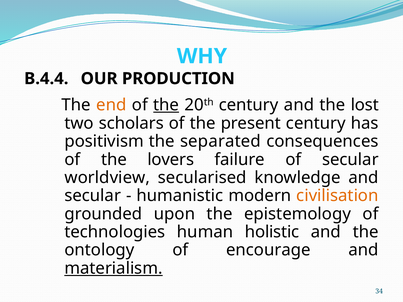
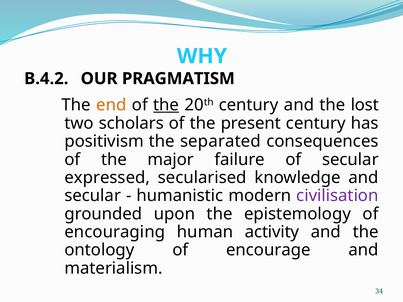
B.4.4: B.4.4 -> B.4.2
PRODUCTION: PRODUCTION -> PRAGMATISM
lovers: lovers -> major
worldview: worldview -> expressed
civilisation colour: orange -> purple
technologies: technologies -> encouraging
holistic: holistic -> activity
materialism underline: present -> none
